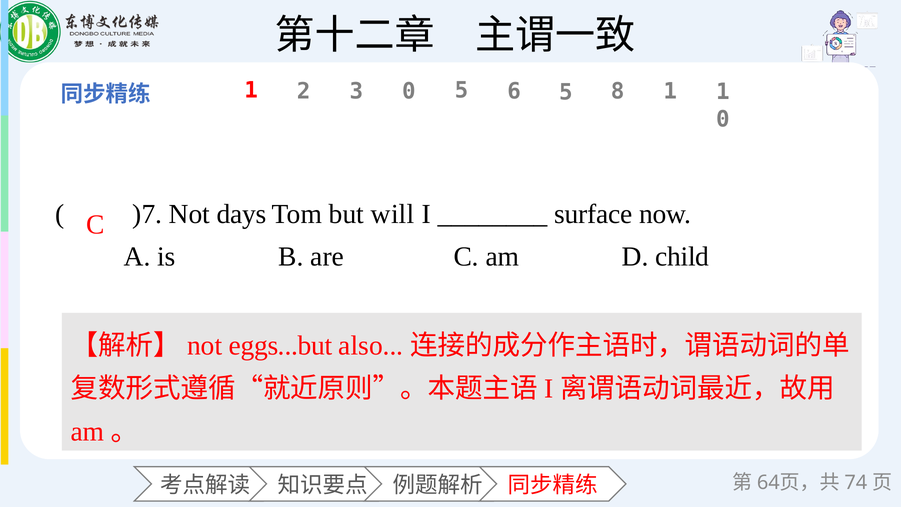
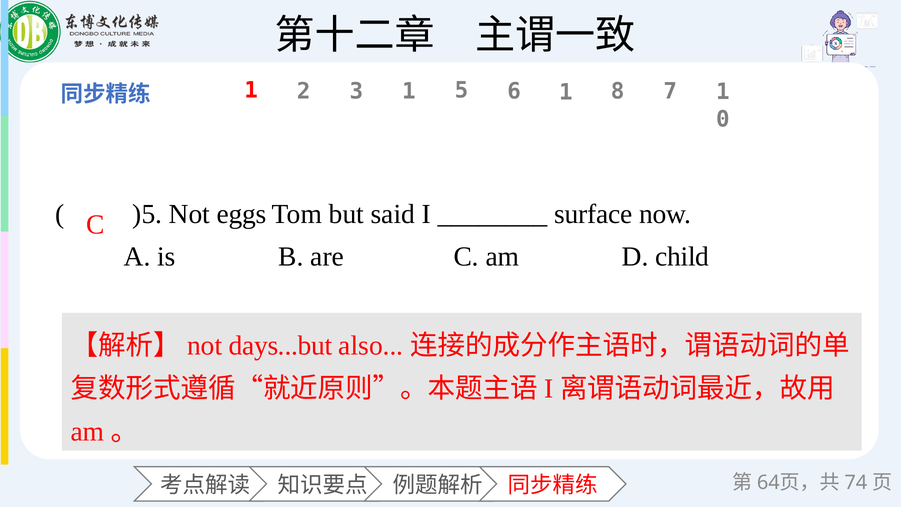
2 0: 0 -> 1
6 5: 5 -> 1
8 1: 1 -> 7
)7: )7 -> )5
days: days -> eggs
will: will -> said
eggs...but: eggs...but -> days...but
